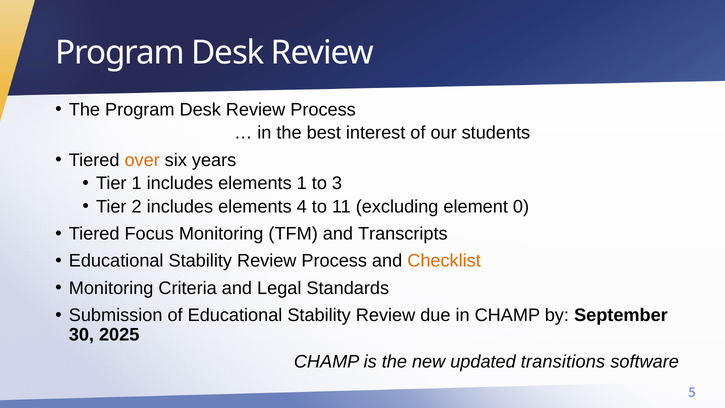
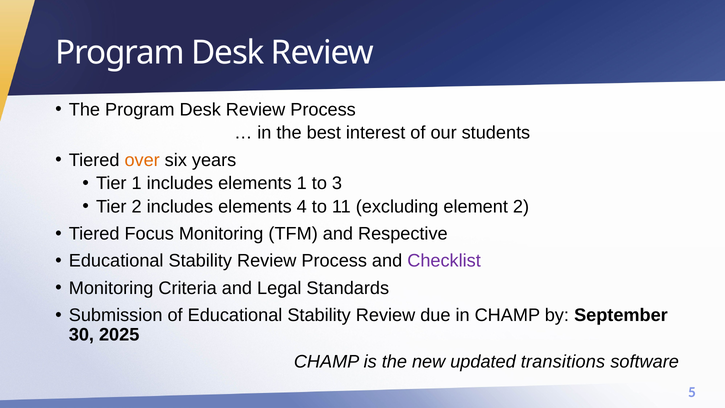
element 0: 0 -> 2
Transcripts: Transcripts -> Respective
Checklist colour: orange -> purple
